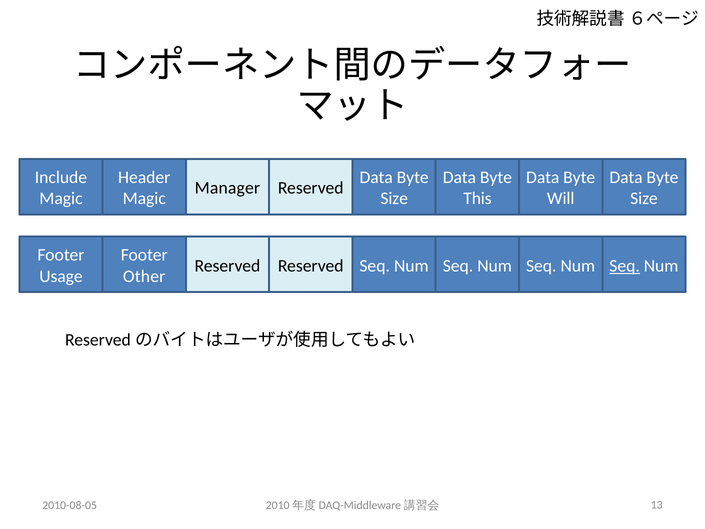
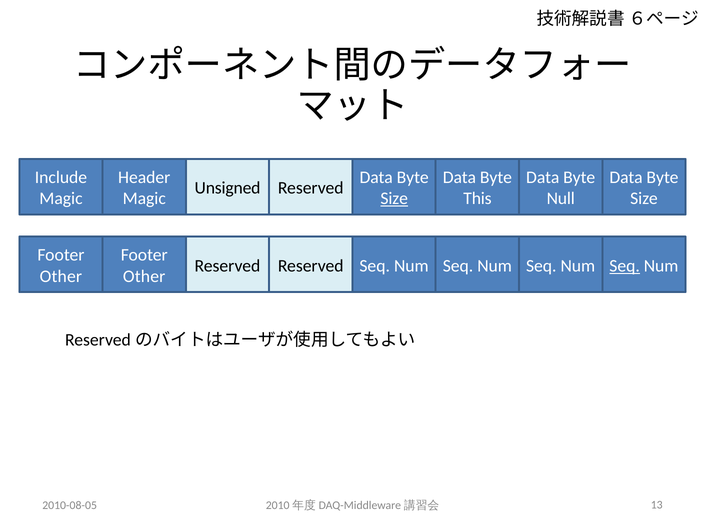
Manager: Manager -> Unsigned
Size at (394, 198) underline: none -> present
Will: Will -> Null
Usage at (61, 276): Usage -> Other
